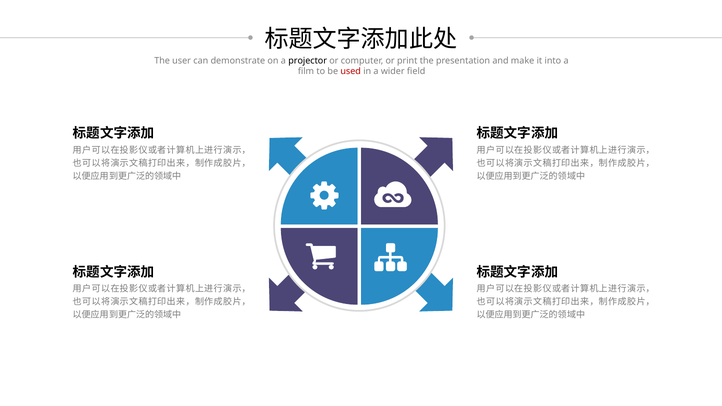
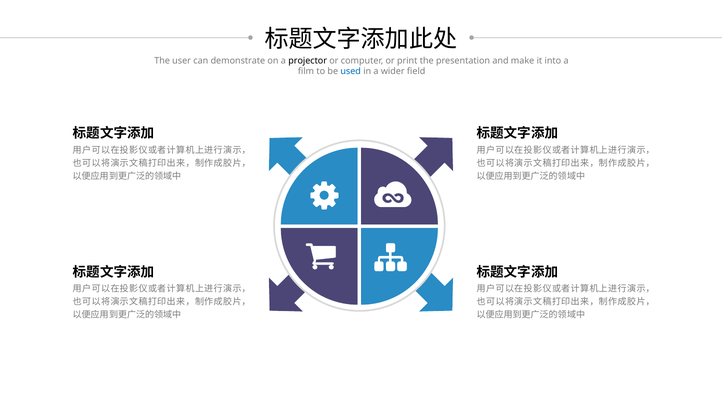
used colour: red -> blue
